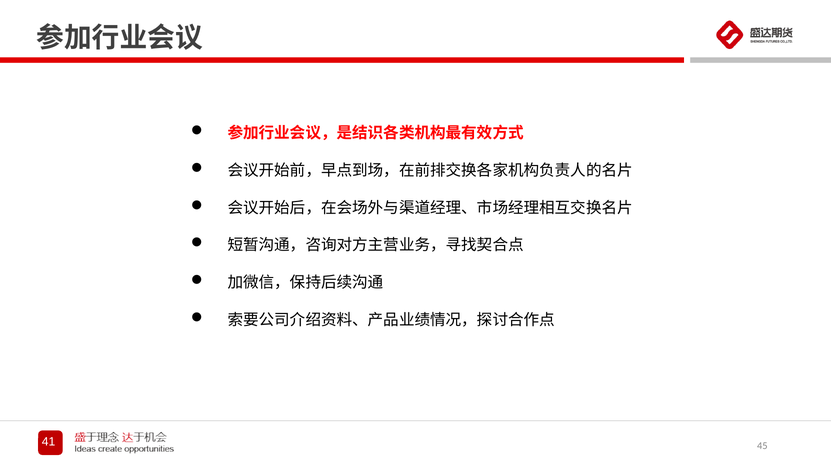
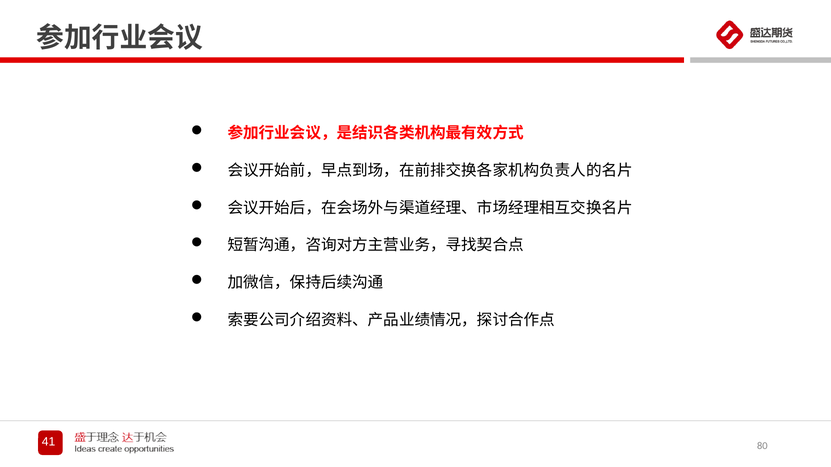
45: 45 -> 80
